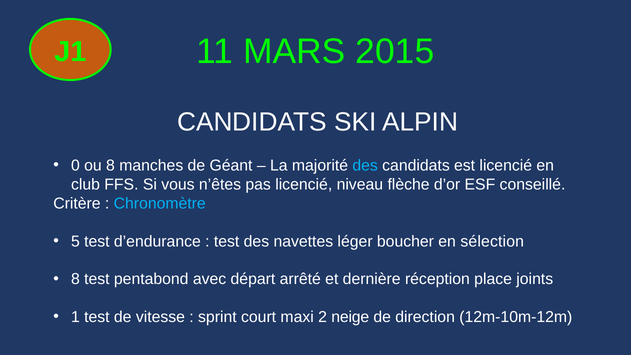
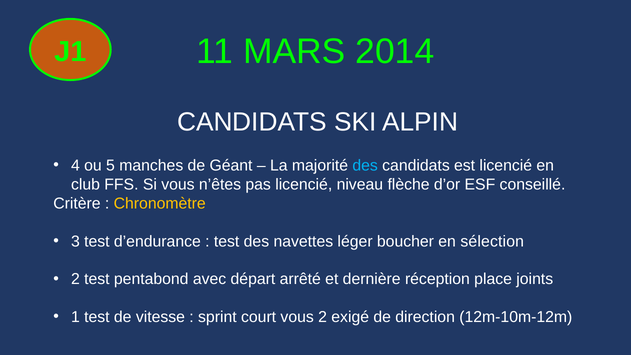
2015: 2015 -> 2014
0: 0 -> 4
ou 8: 8 -> 5
Chronomètre colour: light blue -> yellow
5: 5 -> 3
8 at (75, 279): 8 -> 2
court maxi: maxi -> vous
neige: neige -> exigé
